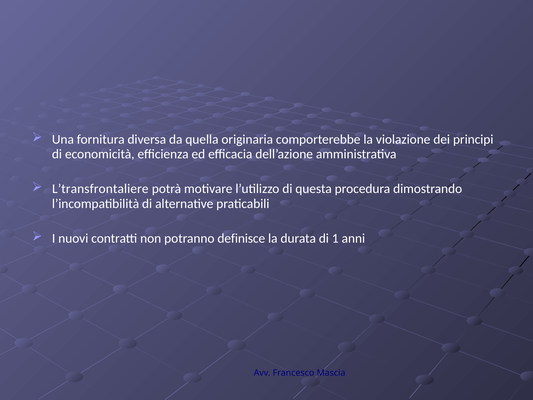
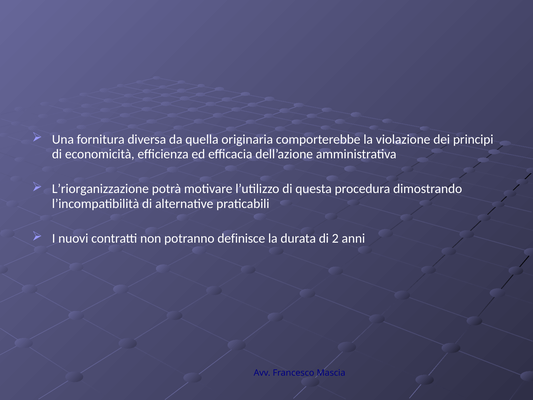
L’transfrontaliere: L’transfrontaliere -> L’riorganizzazione
1: 1 -> 2
